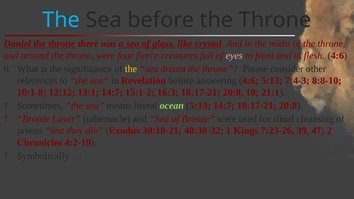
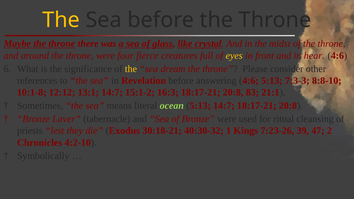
The at (61, 20) colour: light blue -> yellow
Daniel: Daniel -> Maybe
eyes colour: pink -> yellow
flesh: flesh -> hear
7:4-3: 7:4-3 -> 7:3-3
10: 10 -> 83
